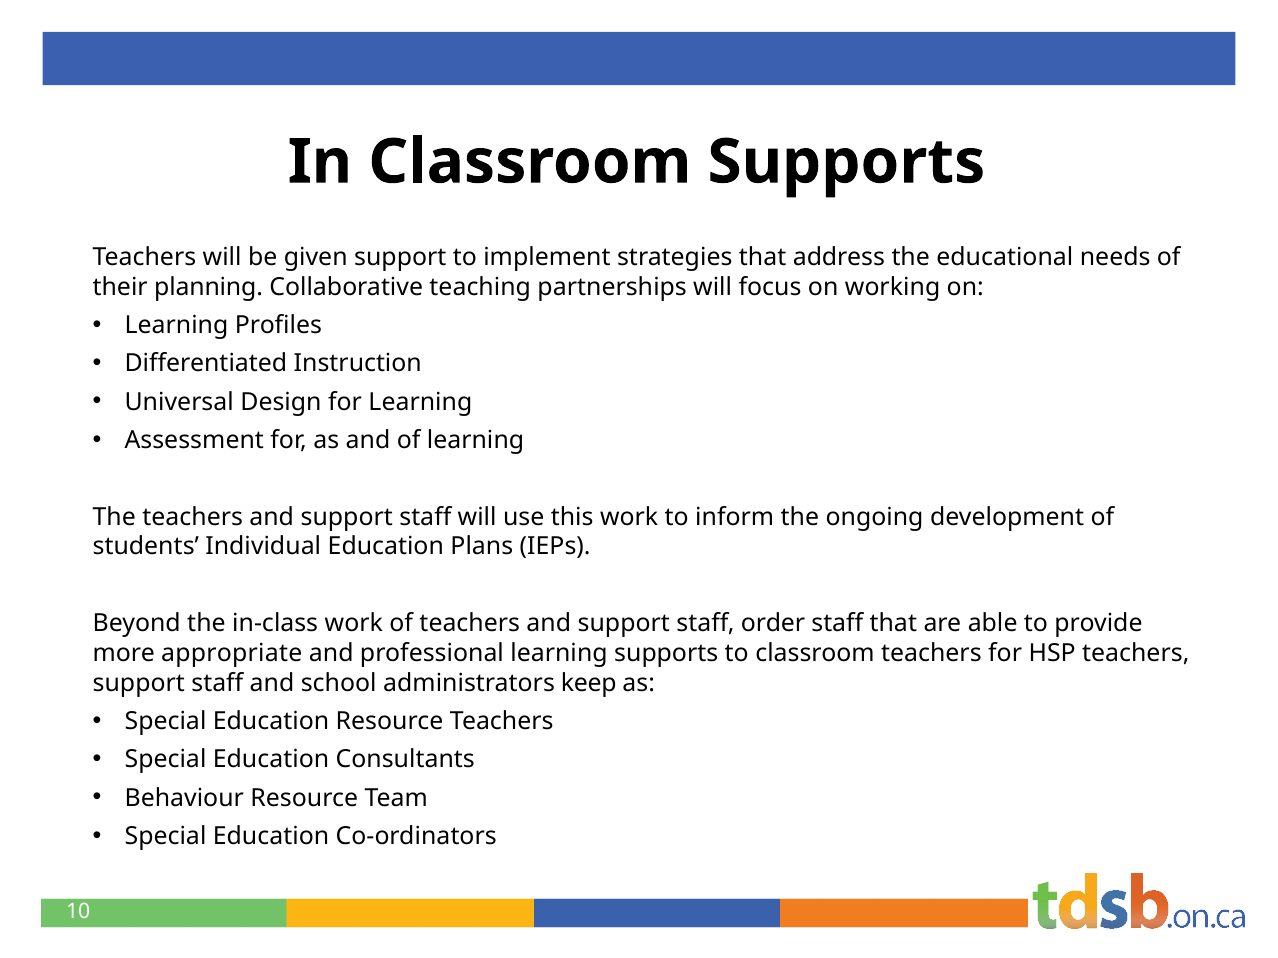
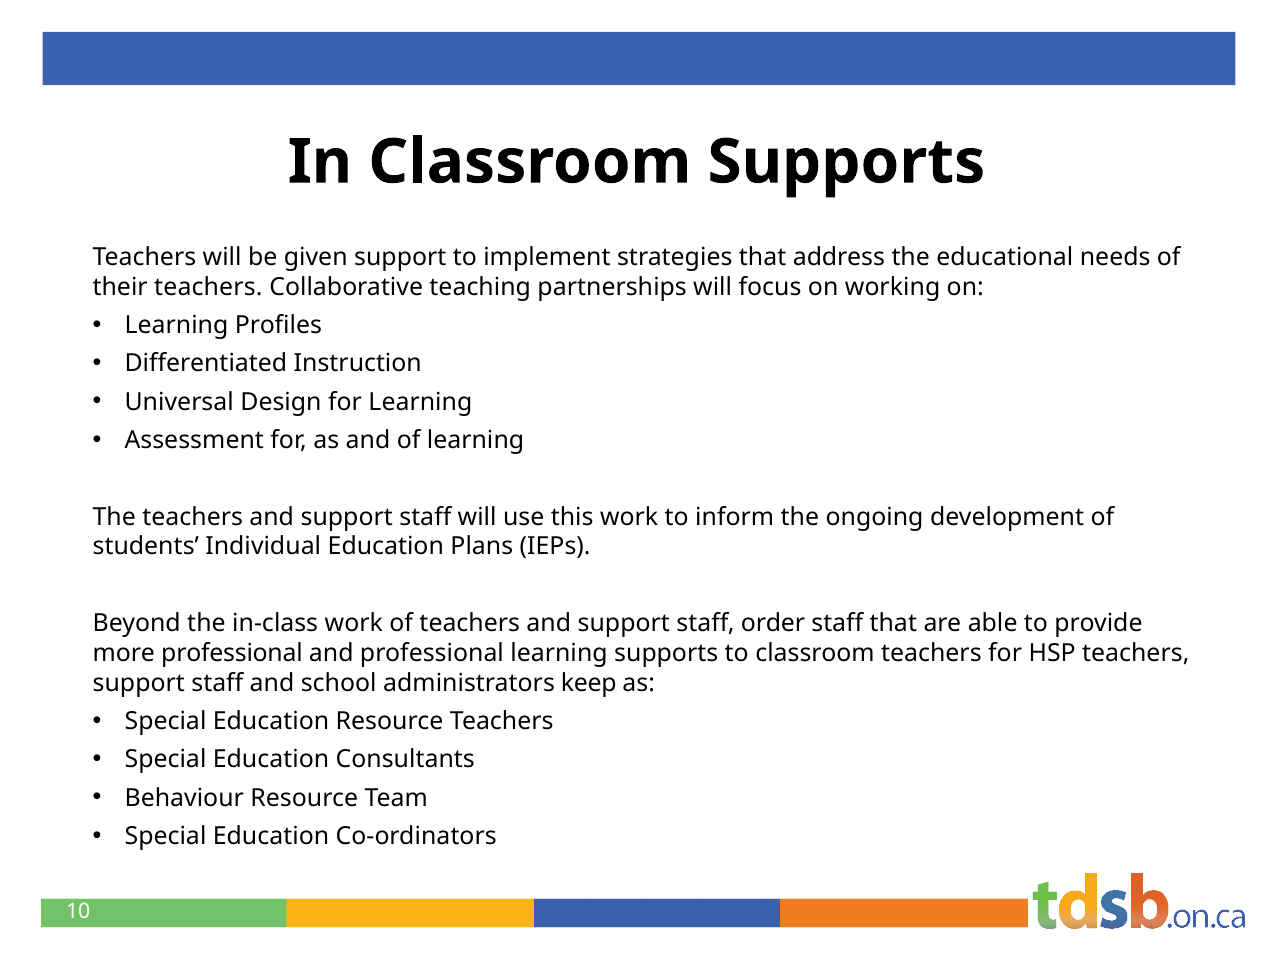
their planning: planning -> teachers
more appropriate: appropriate -> professional
